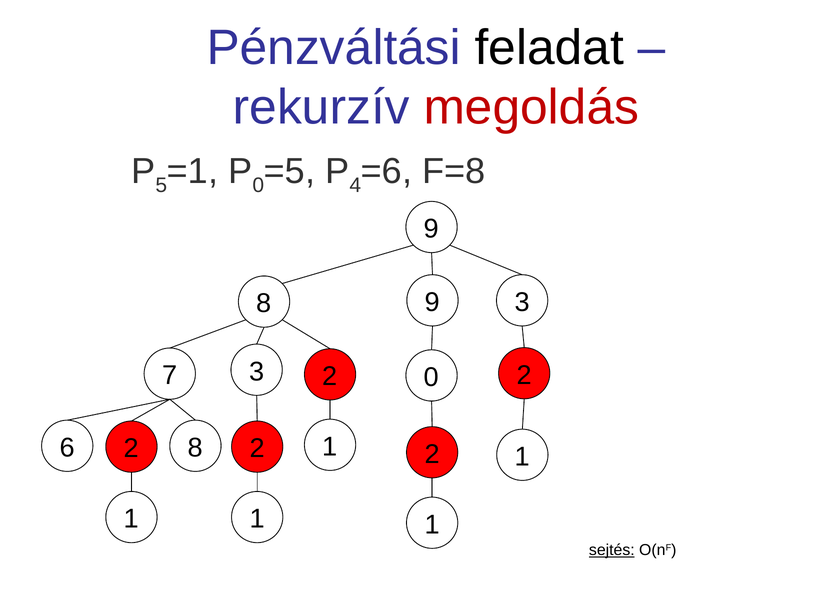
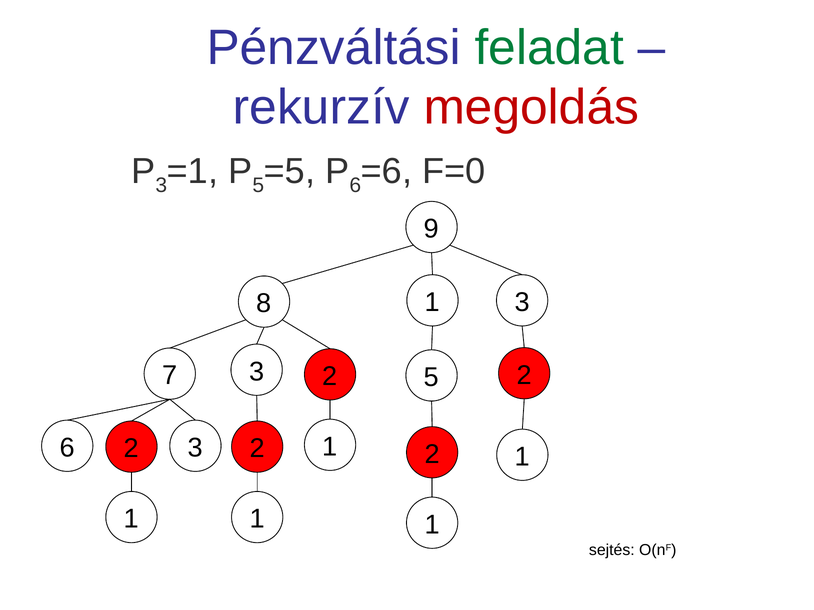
feladat colour: black -> green
5 at (161, 186): 5 -> 3
0 at (258, 186): 0 -> 5
4 at (355, 186): 4 -> 6
F=8: F=8 -> F=0
8 9: 9 -> 1
7 0: 0 -> 5
6 8: 8 -> 3
sejtés underline: present -> none
